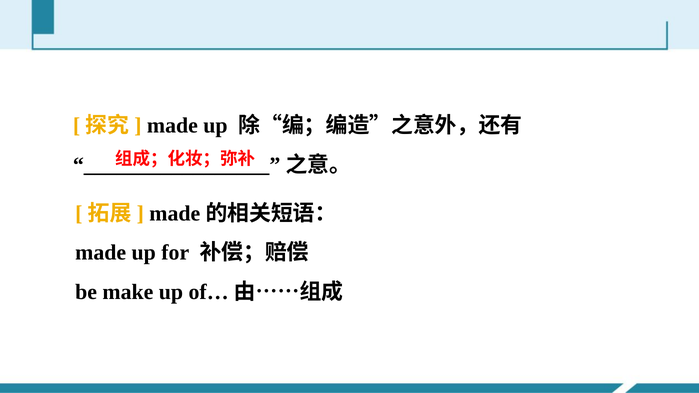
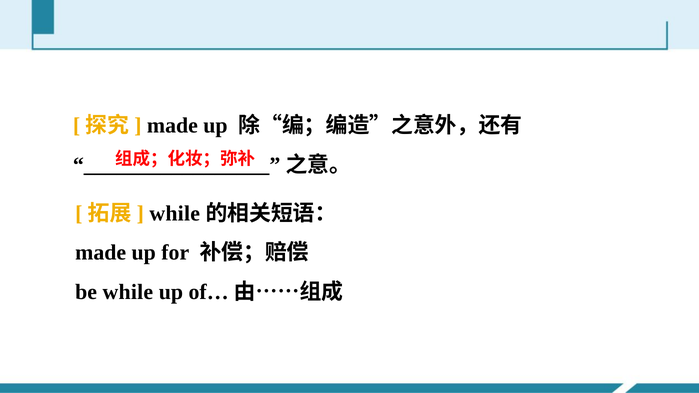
made at (175, 214): made -> while
be make: make -> while
